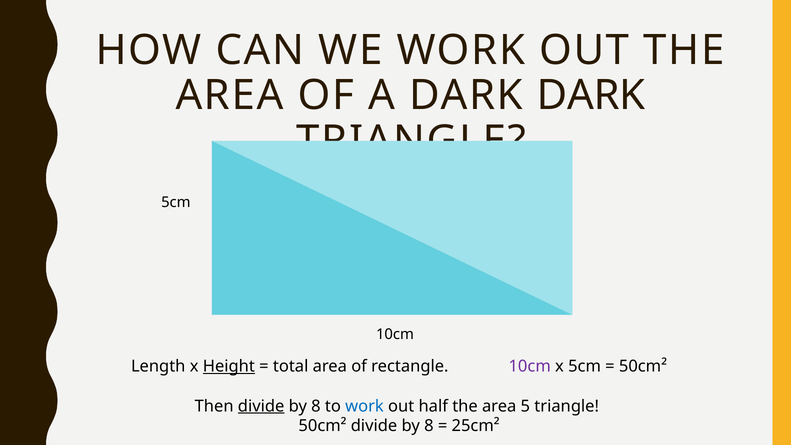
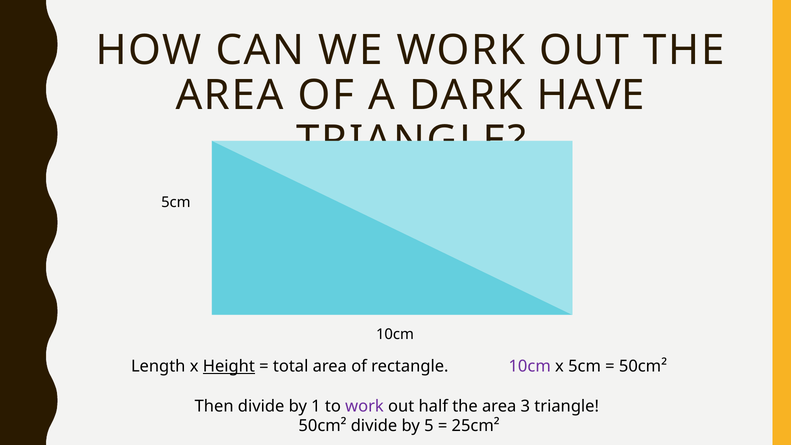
DARK DARK: DARK -> HAVE
divide at (261, 406) underline: present -> none
8 at (316, 406): 8 -> 1
work at (364, 406) colour: blue -> purple
5: 5 -> 3
50cm² divide by 8: 8 -> 5
